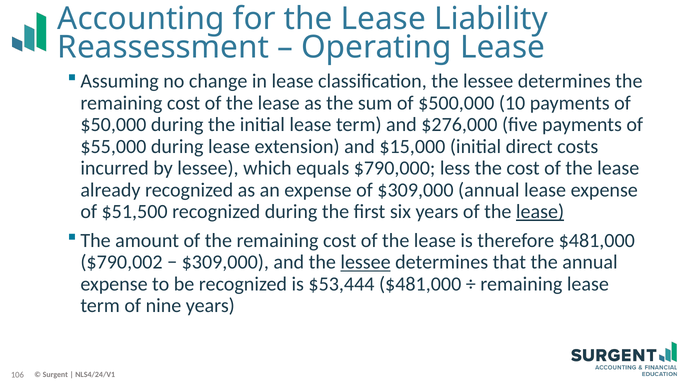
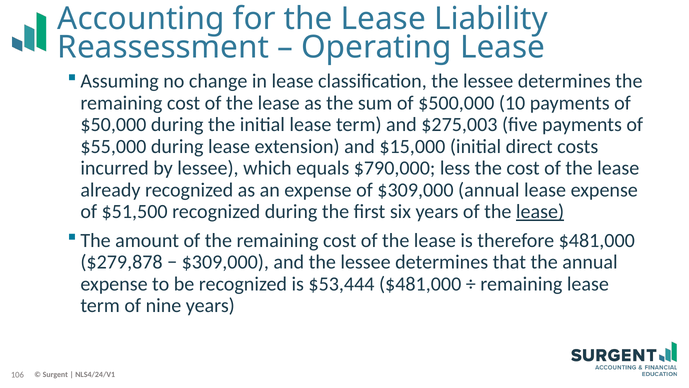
$276,000: $276,000 -> $275,003
$790,002: $790,002 -> $279,878
lessee at (366, 262) underline: present -> none
